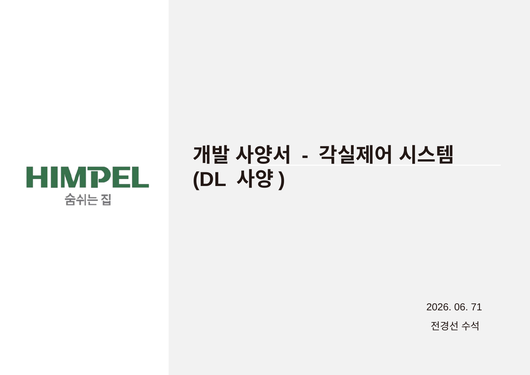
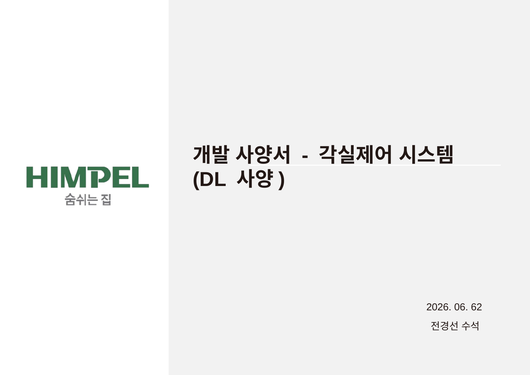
71: 71 -> 62
